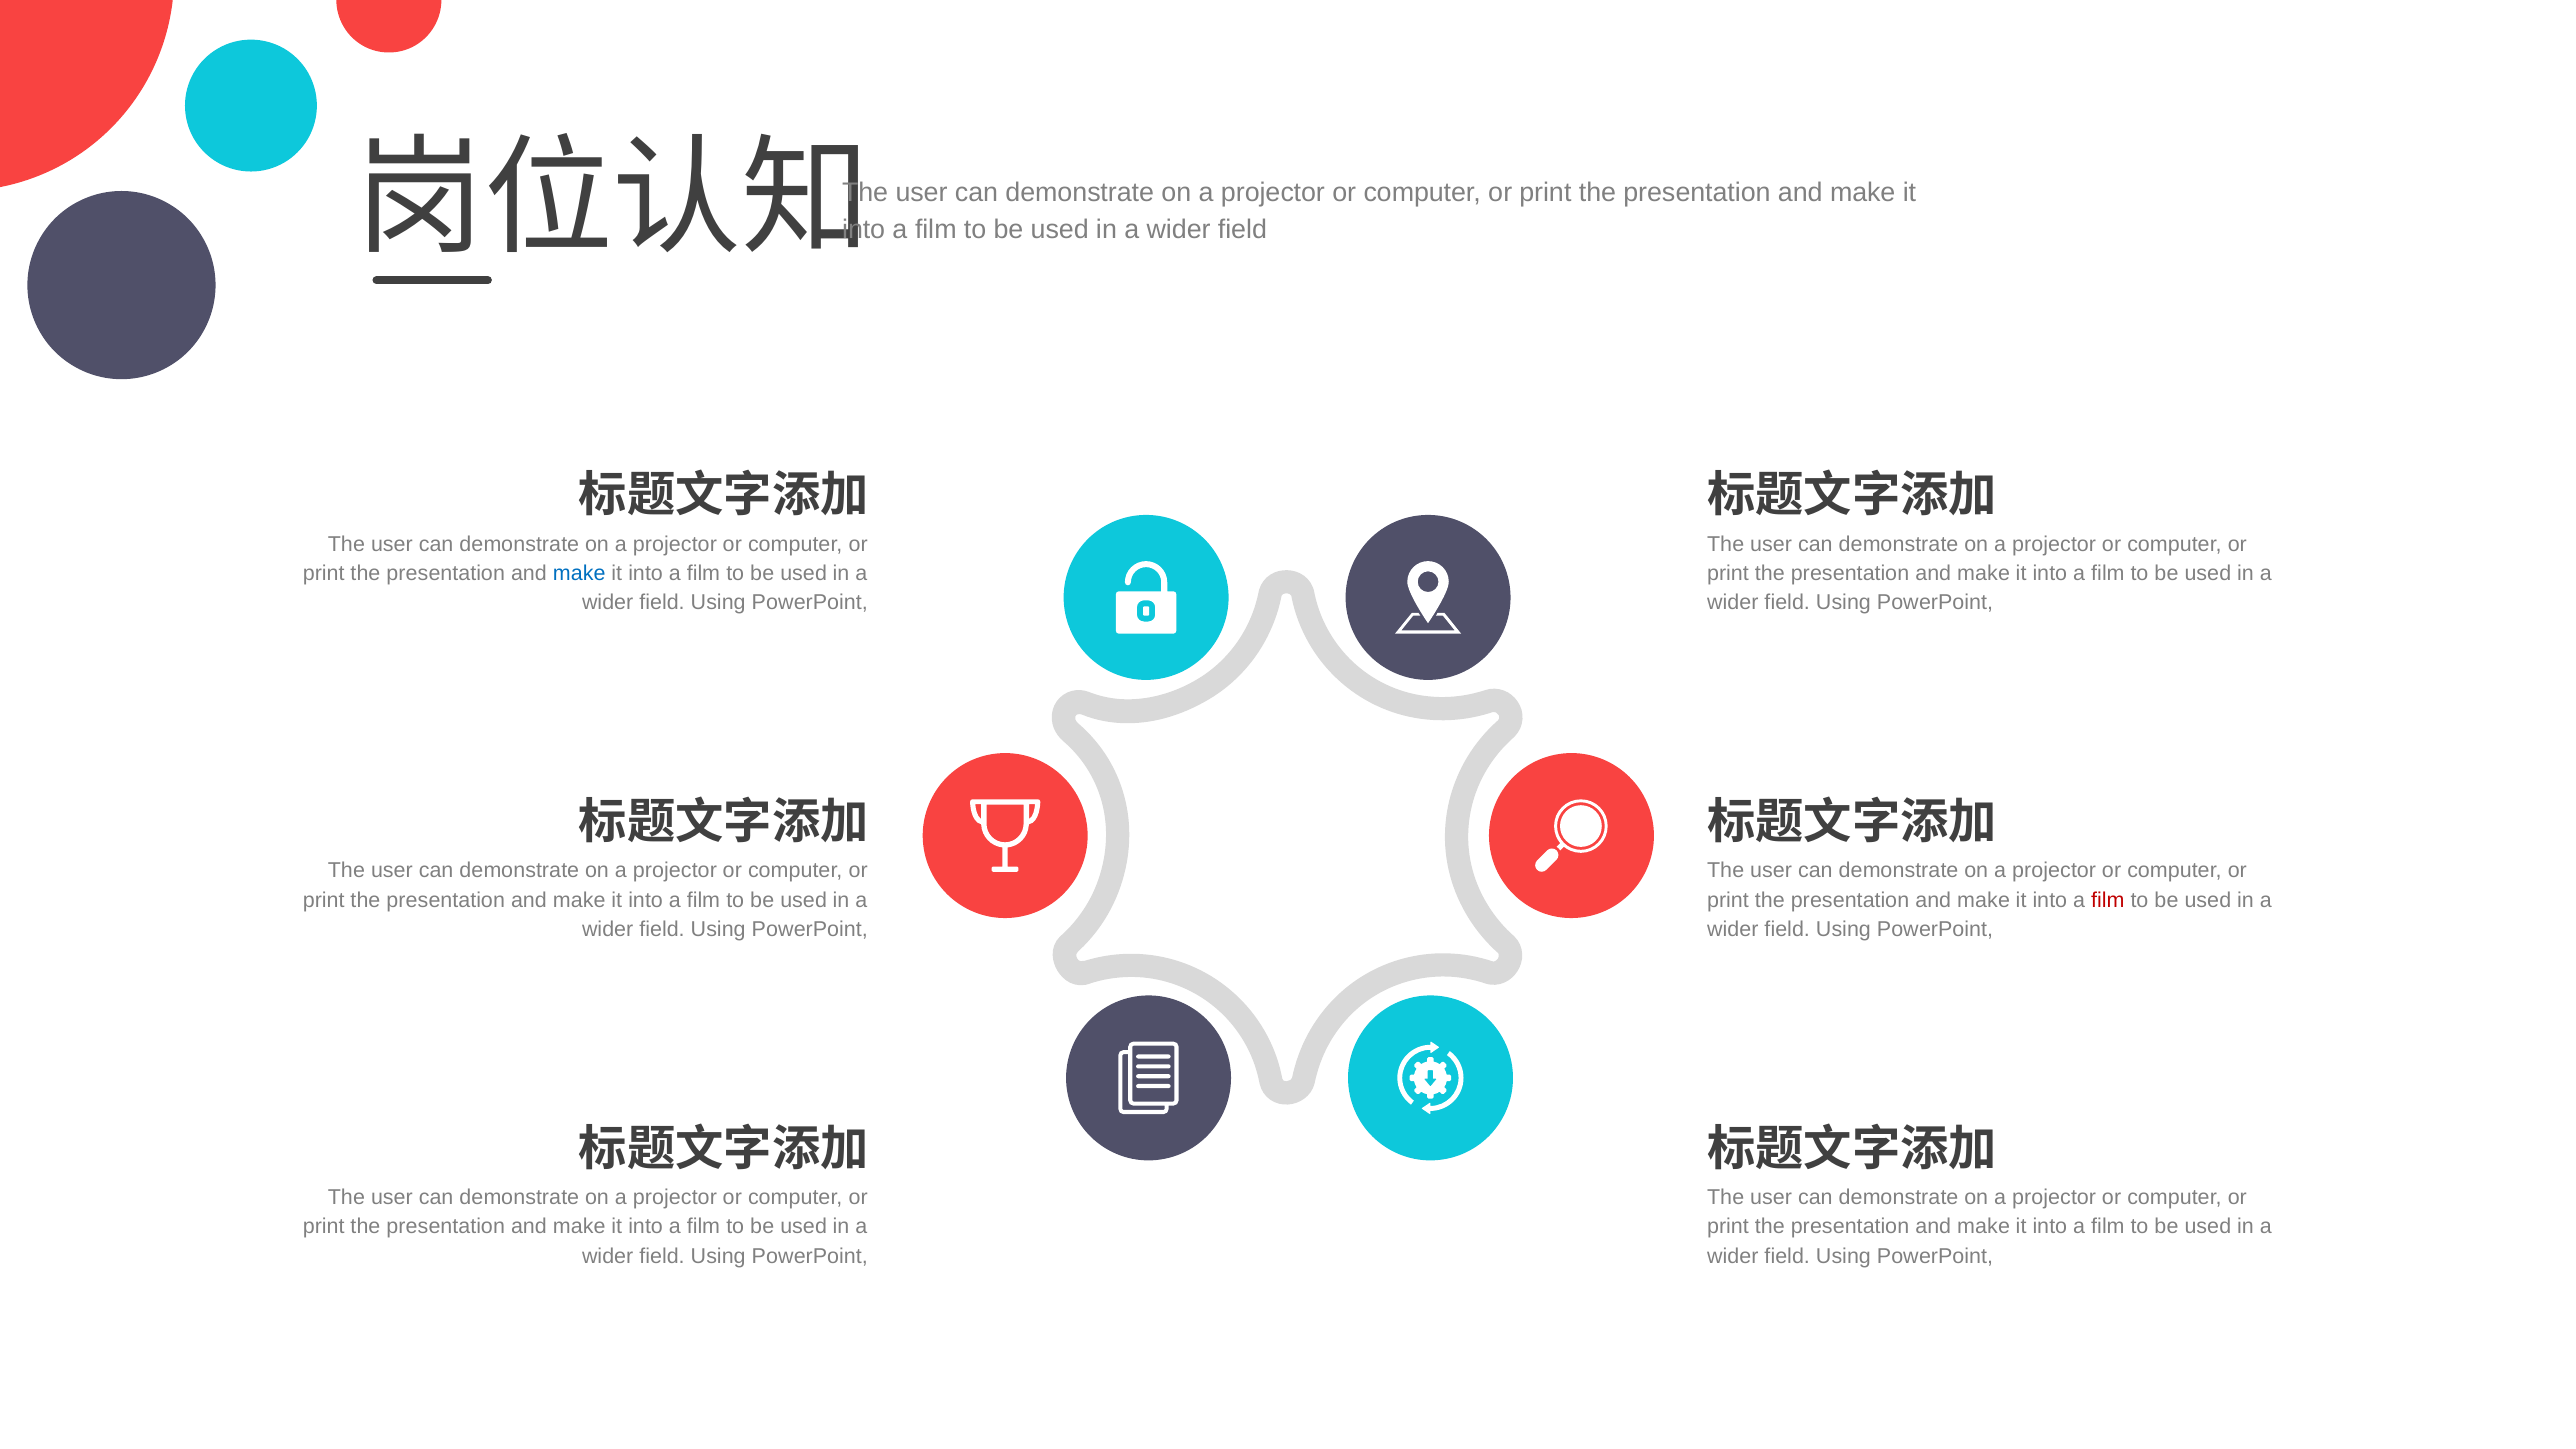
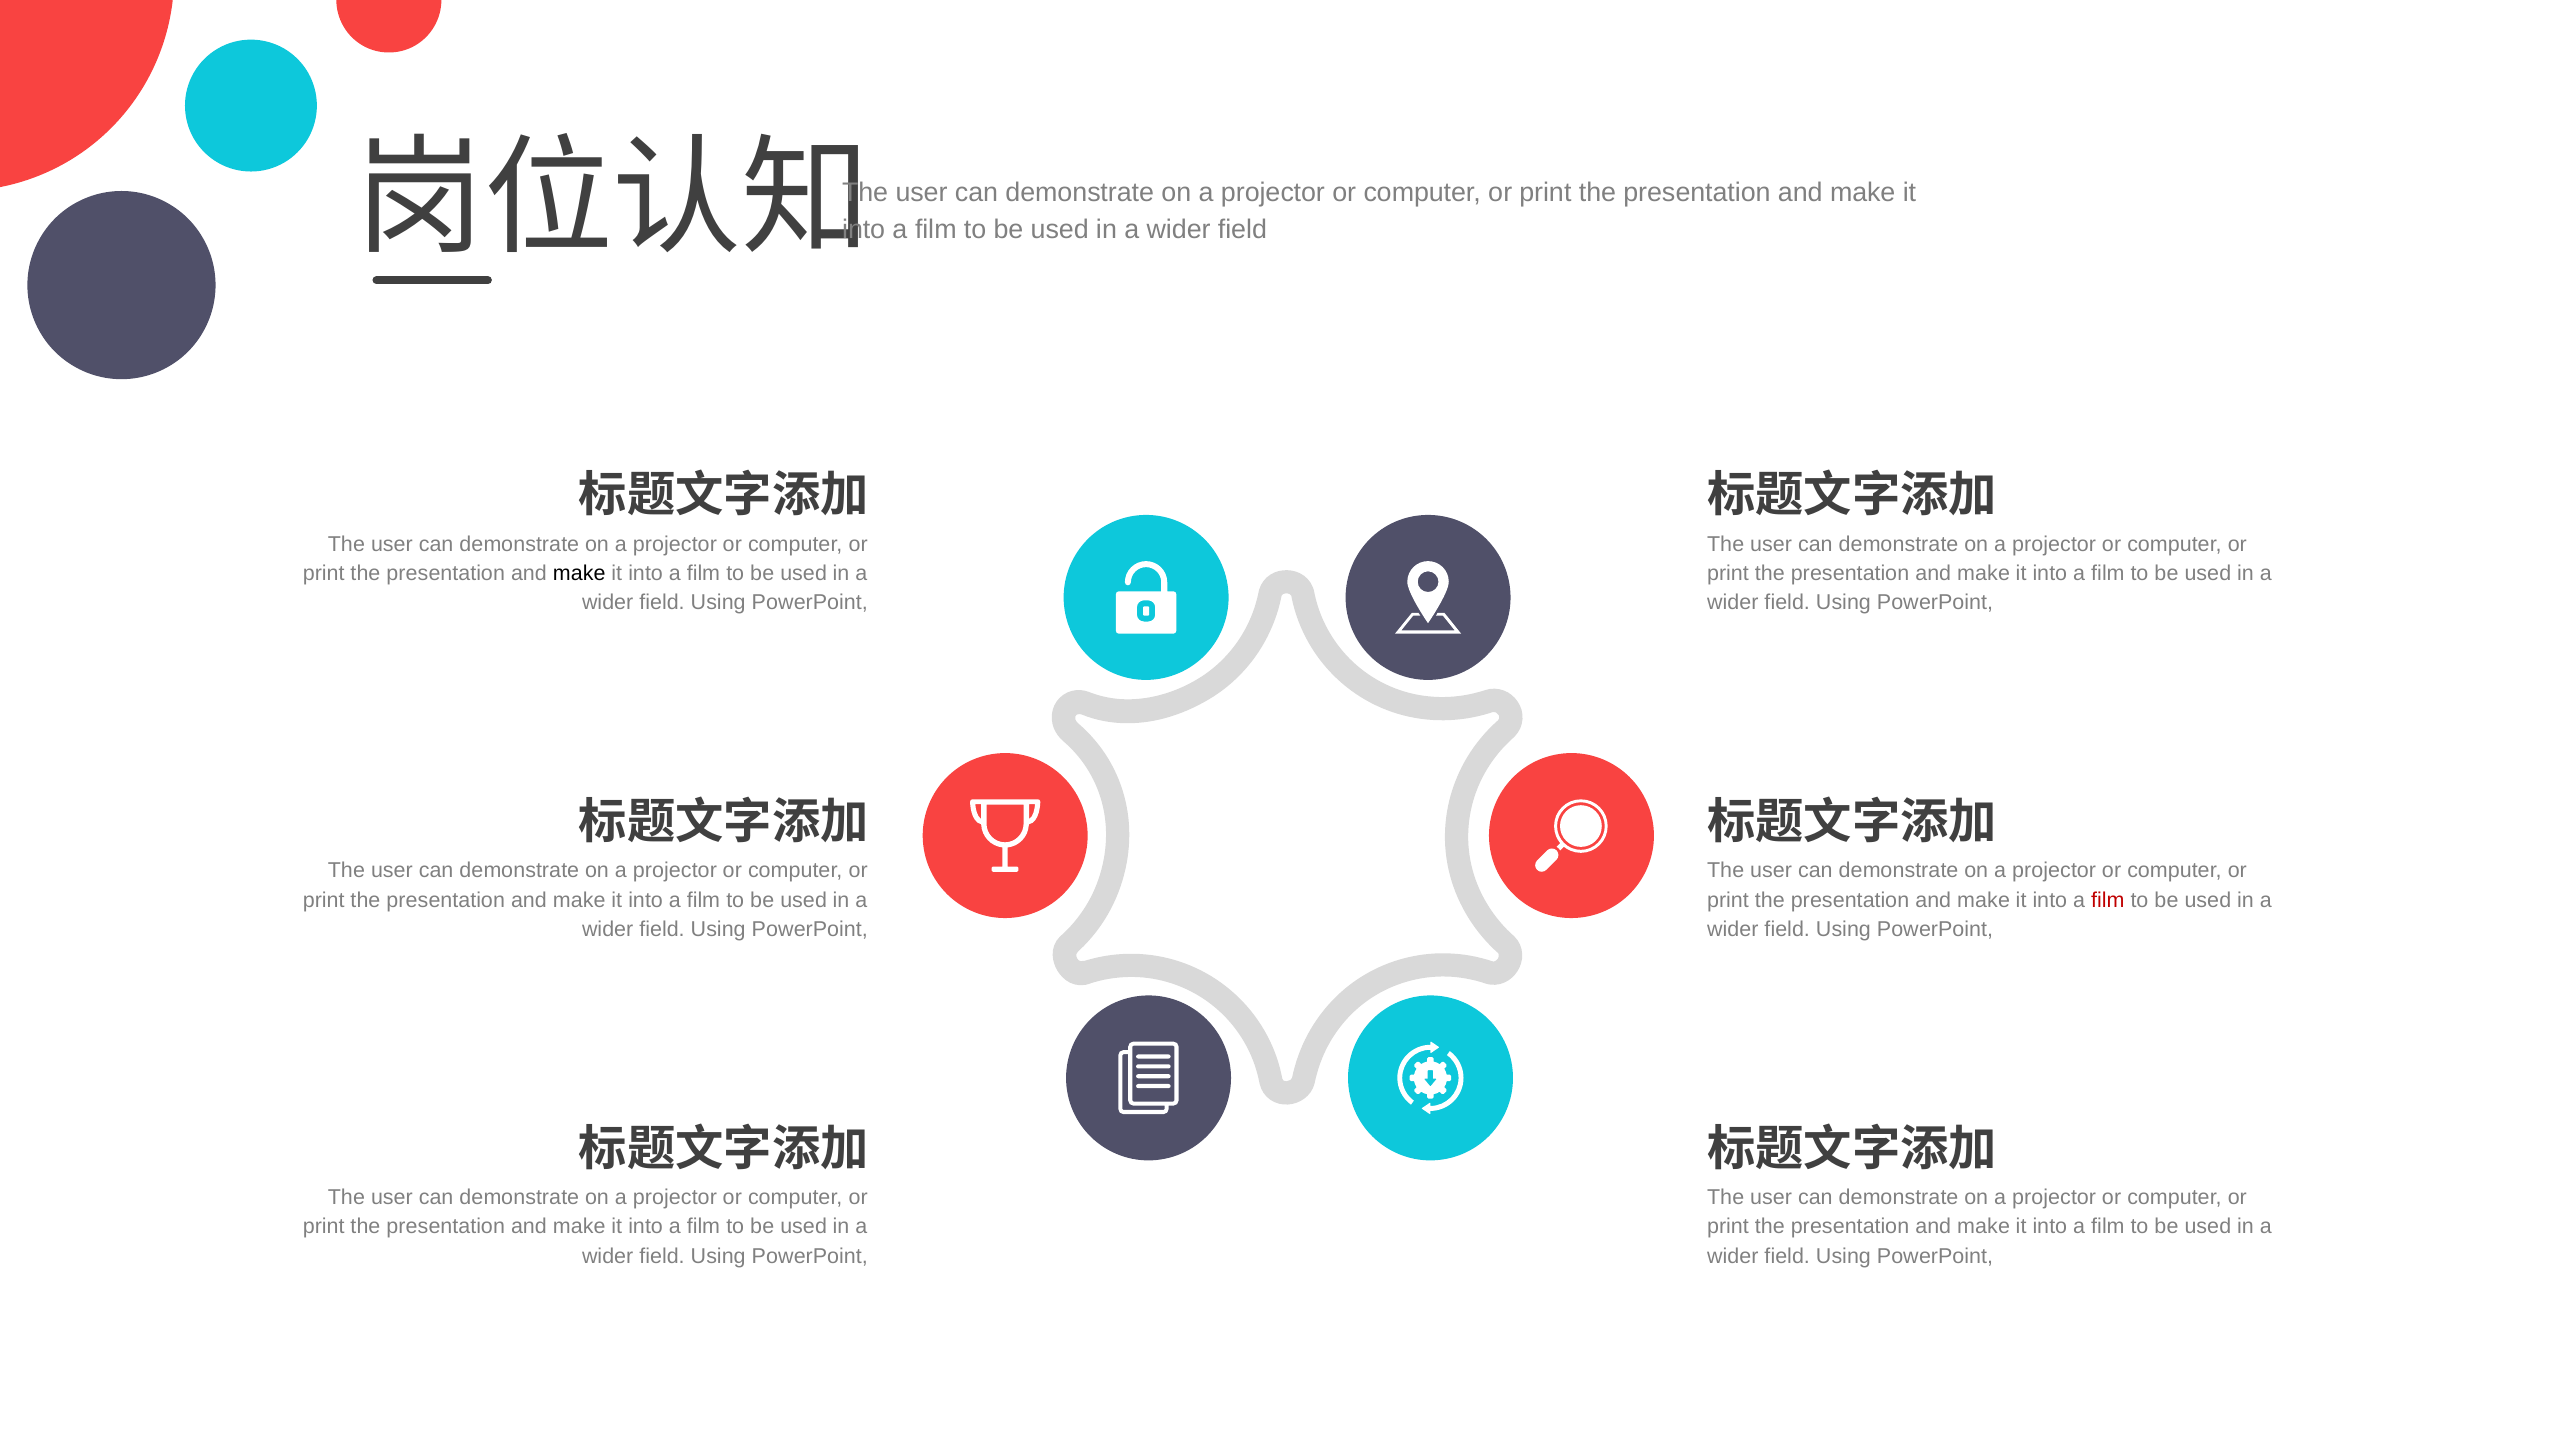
make at (579, 573) colour: blue -> black
